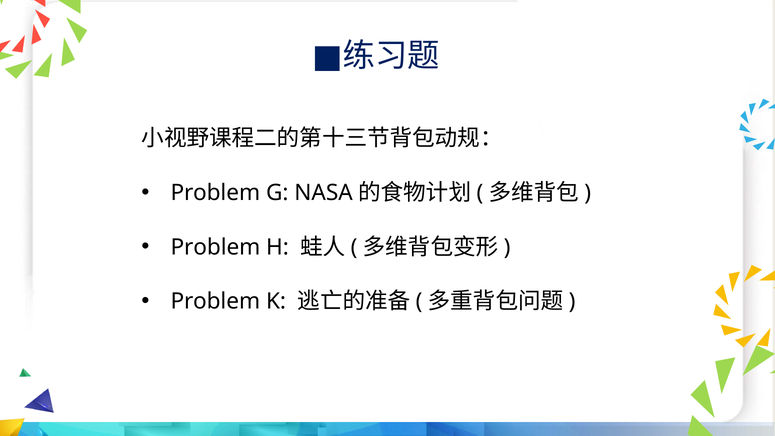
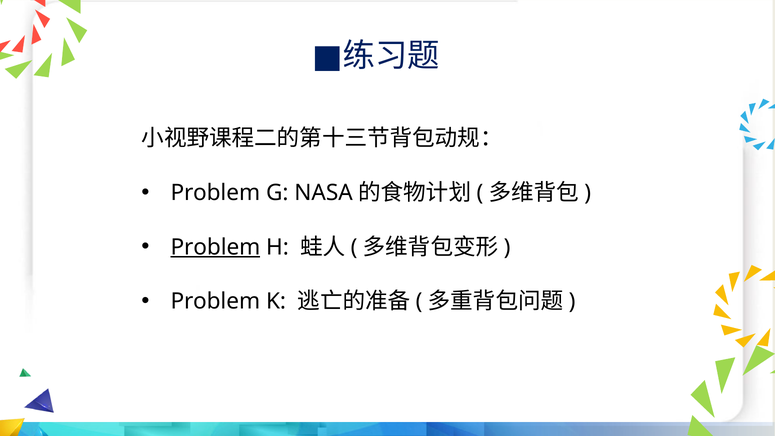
Problem at (215, 247) underline: none -> present
